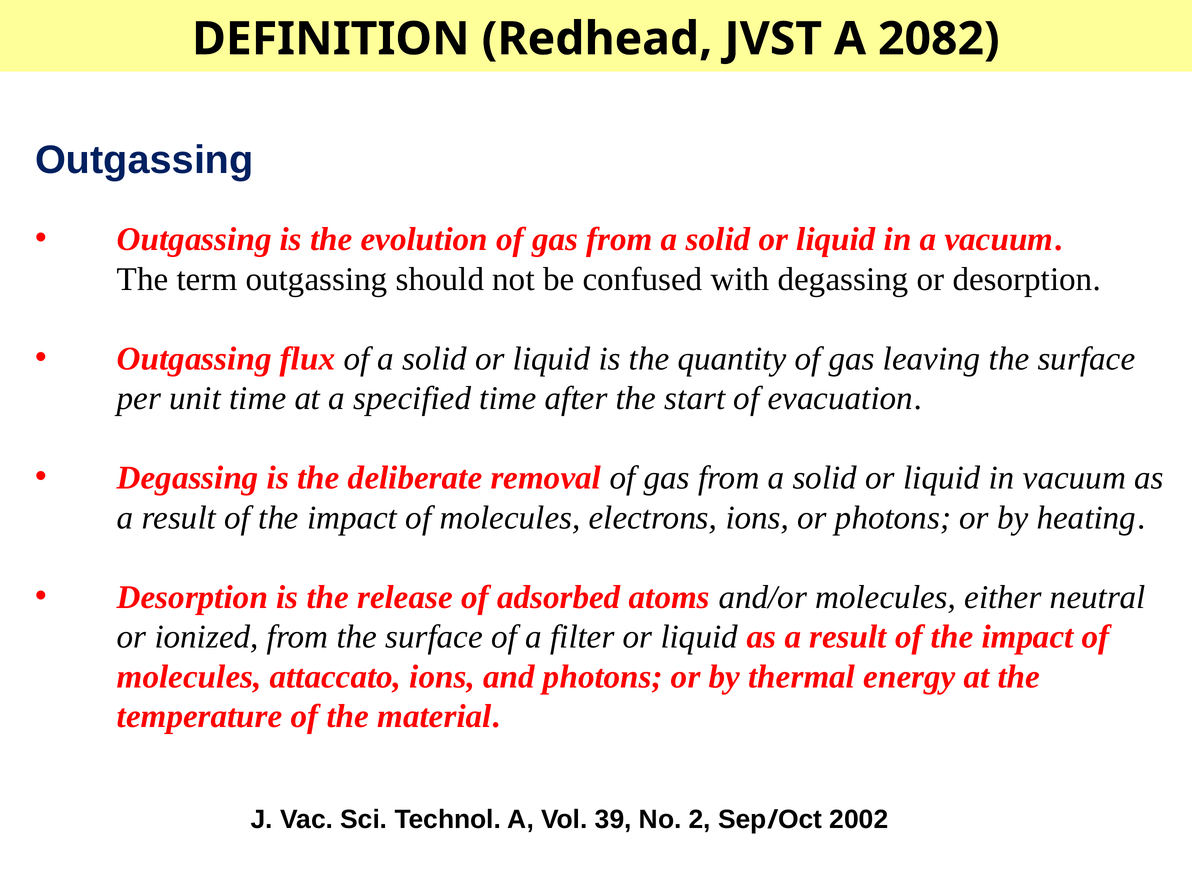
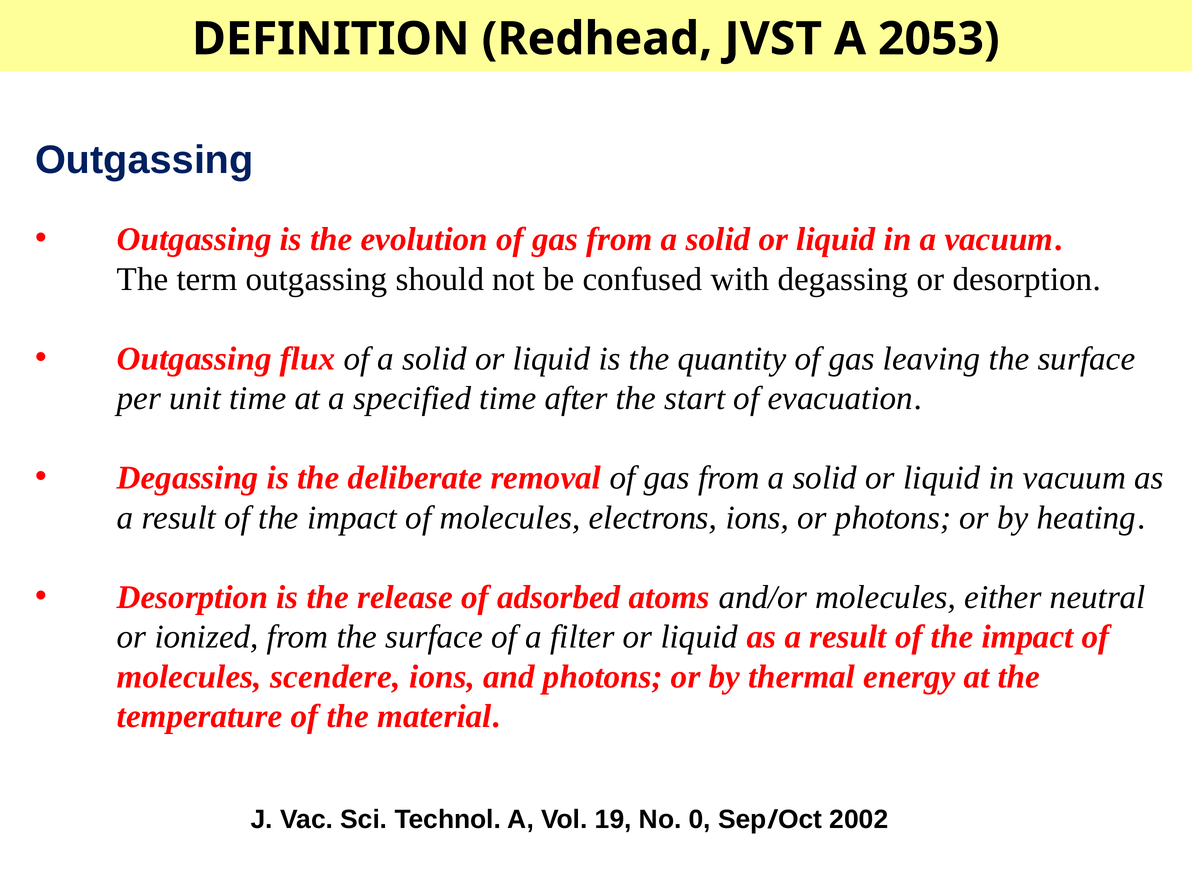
2082: 2082 -> 2053
attaccato: attaccato -> scendere
39: 39 -> 19
2: 2 -> 0
